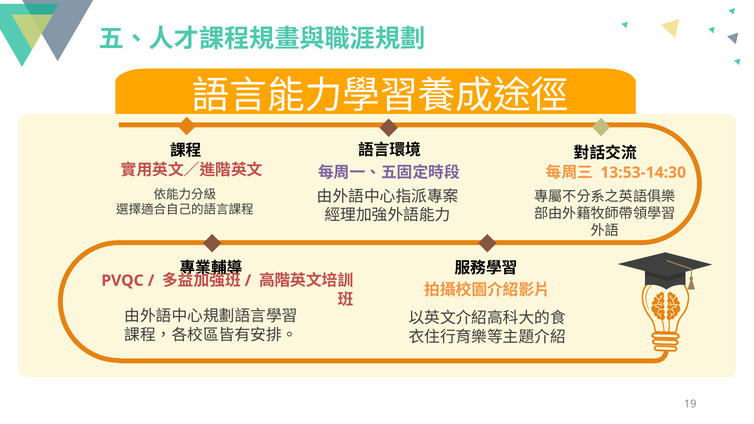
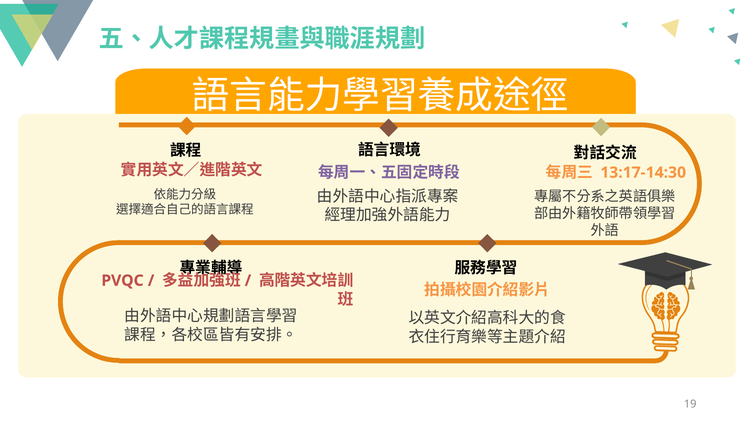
13:53-14:30: 13:53-14:30 -> 13:17-14:30
